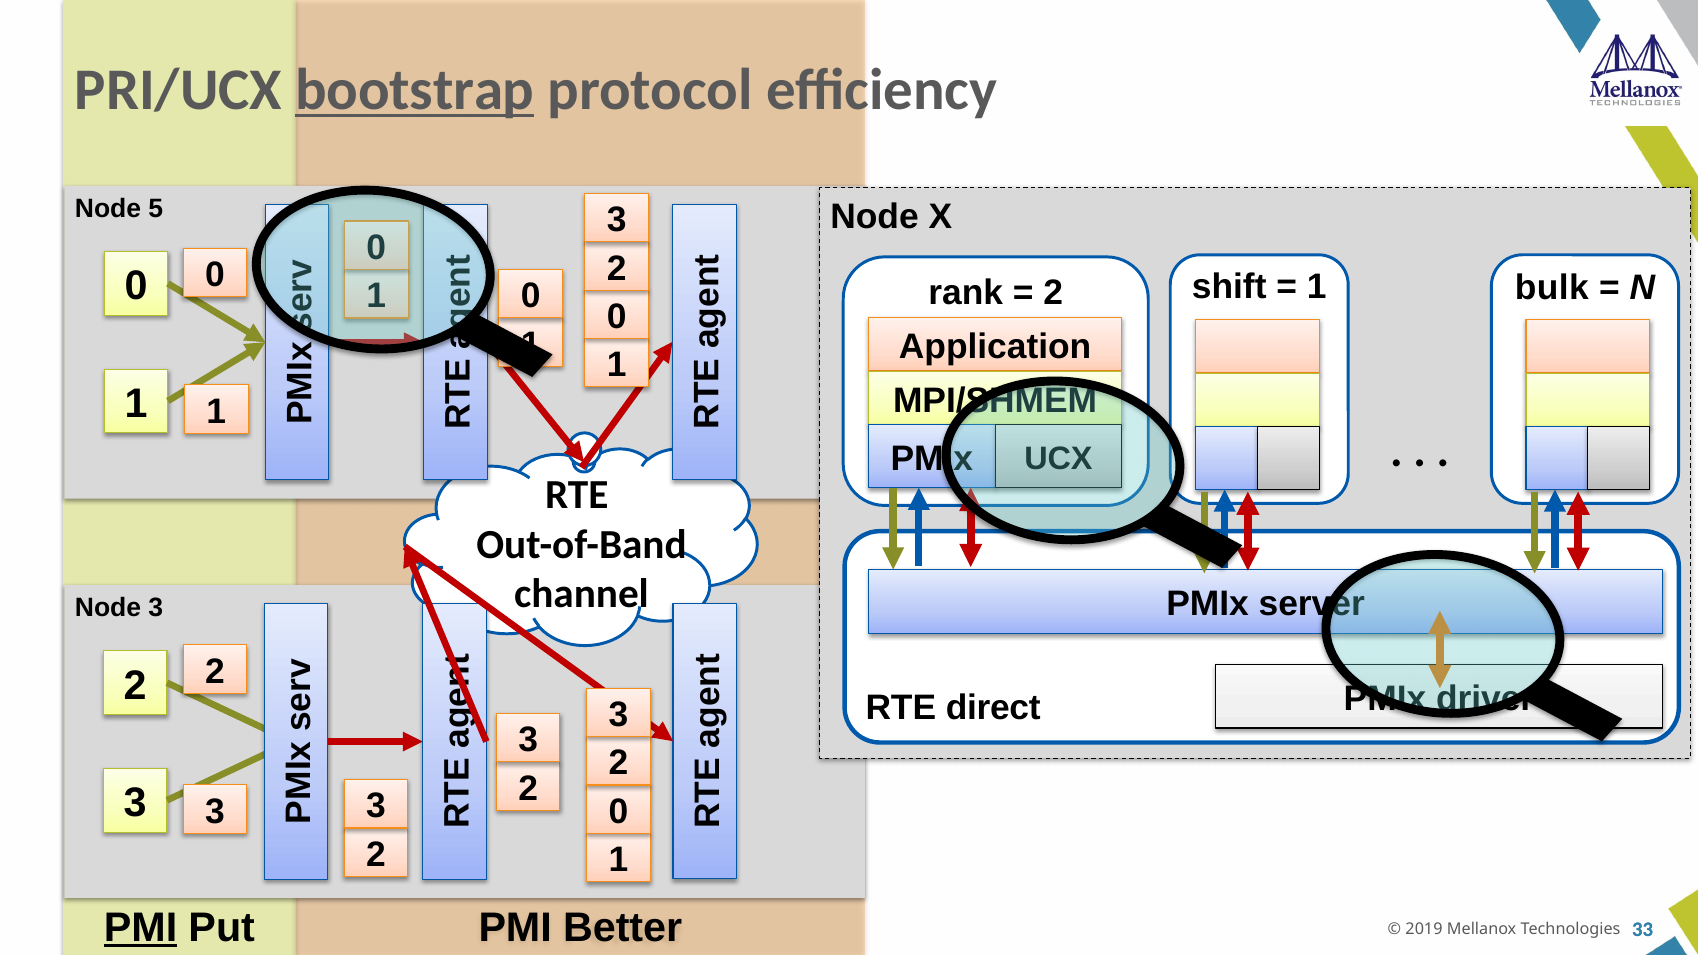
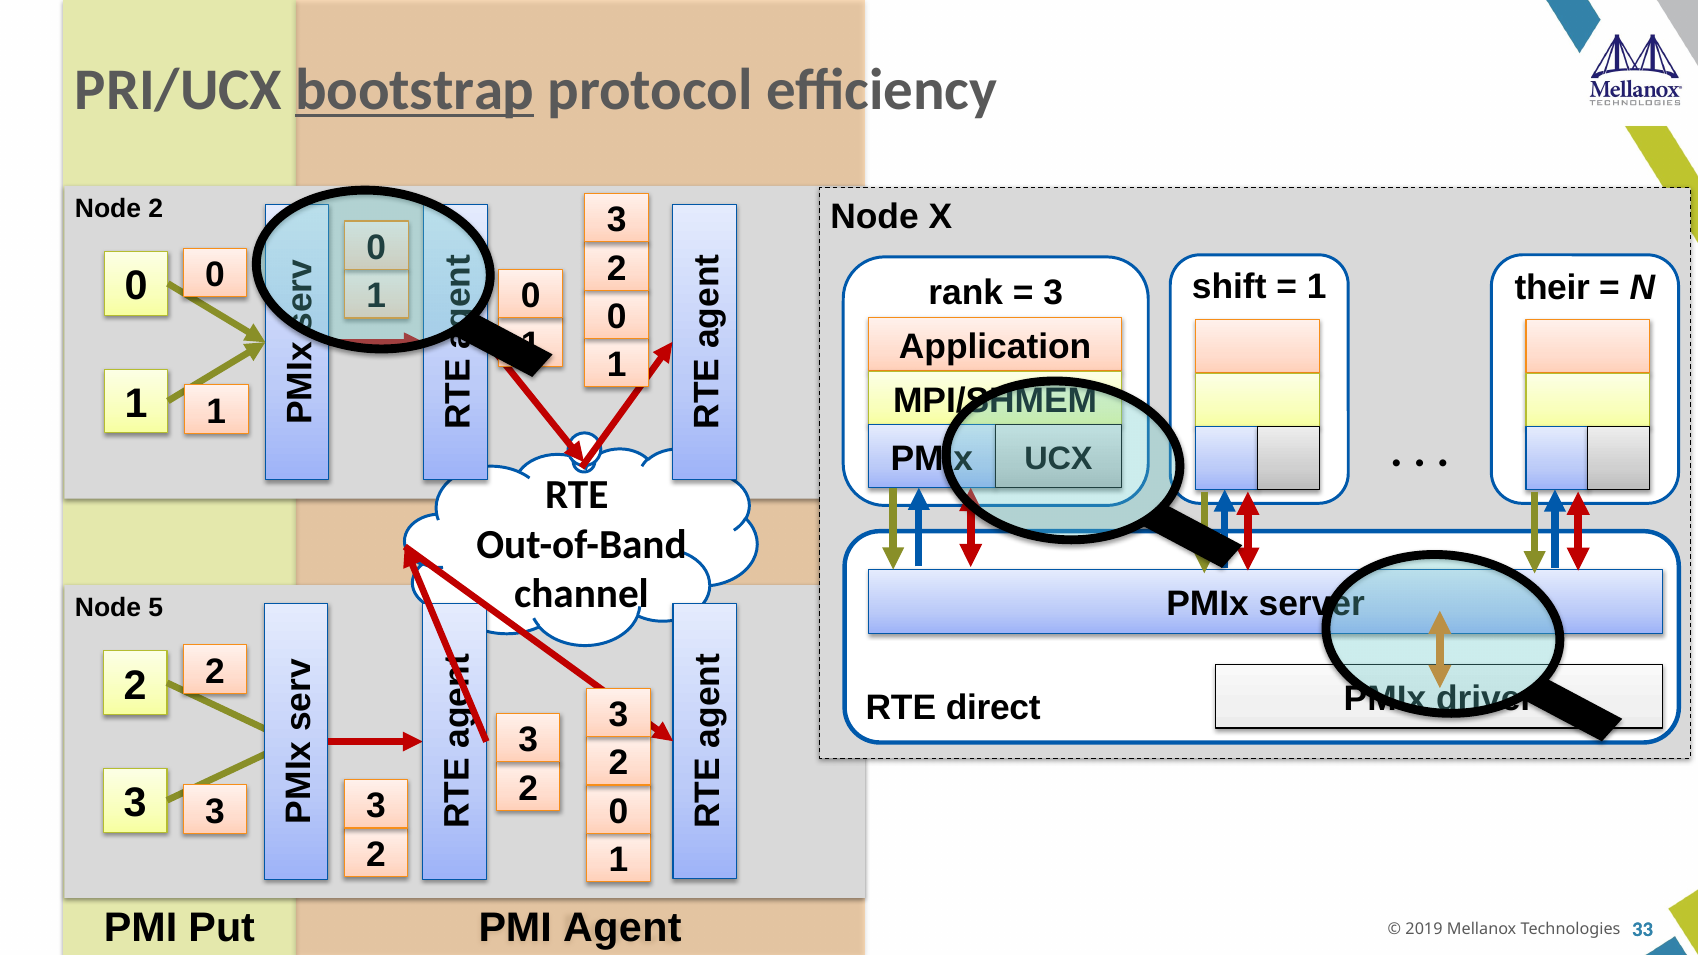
Node 5: 5 -> 2
bulk: bulk -> their
2 at (1053, 293): 2 -> 3
Node 3: 3 -> 5
PMI at (141, 928) underline: present -> none
Better: Better -> Agent
